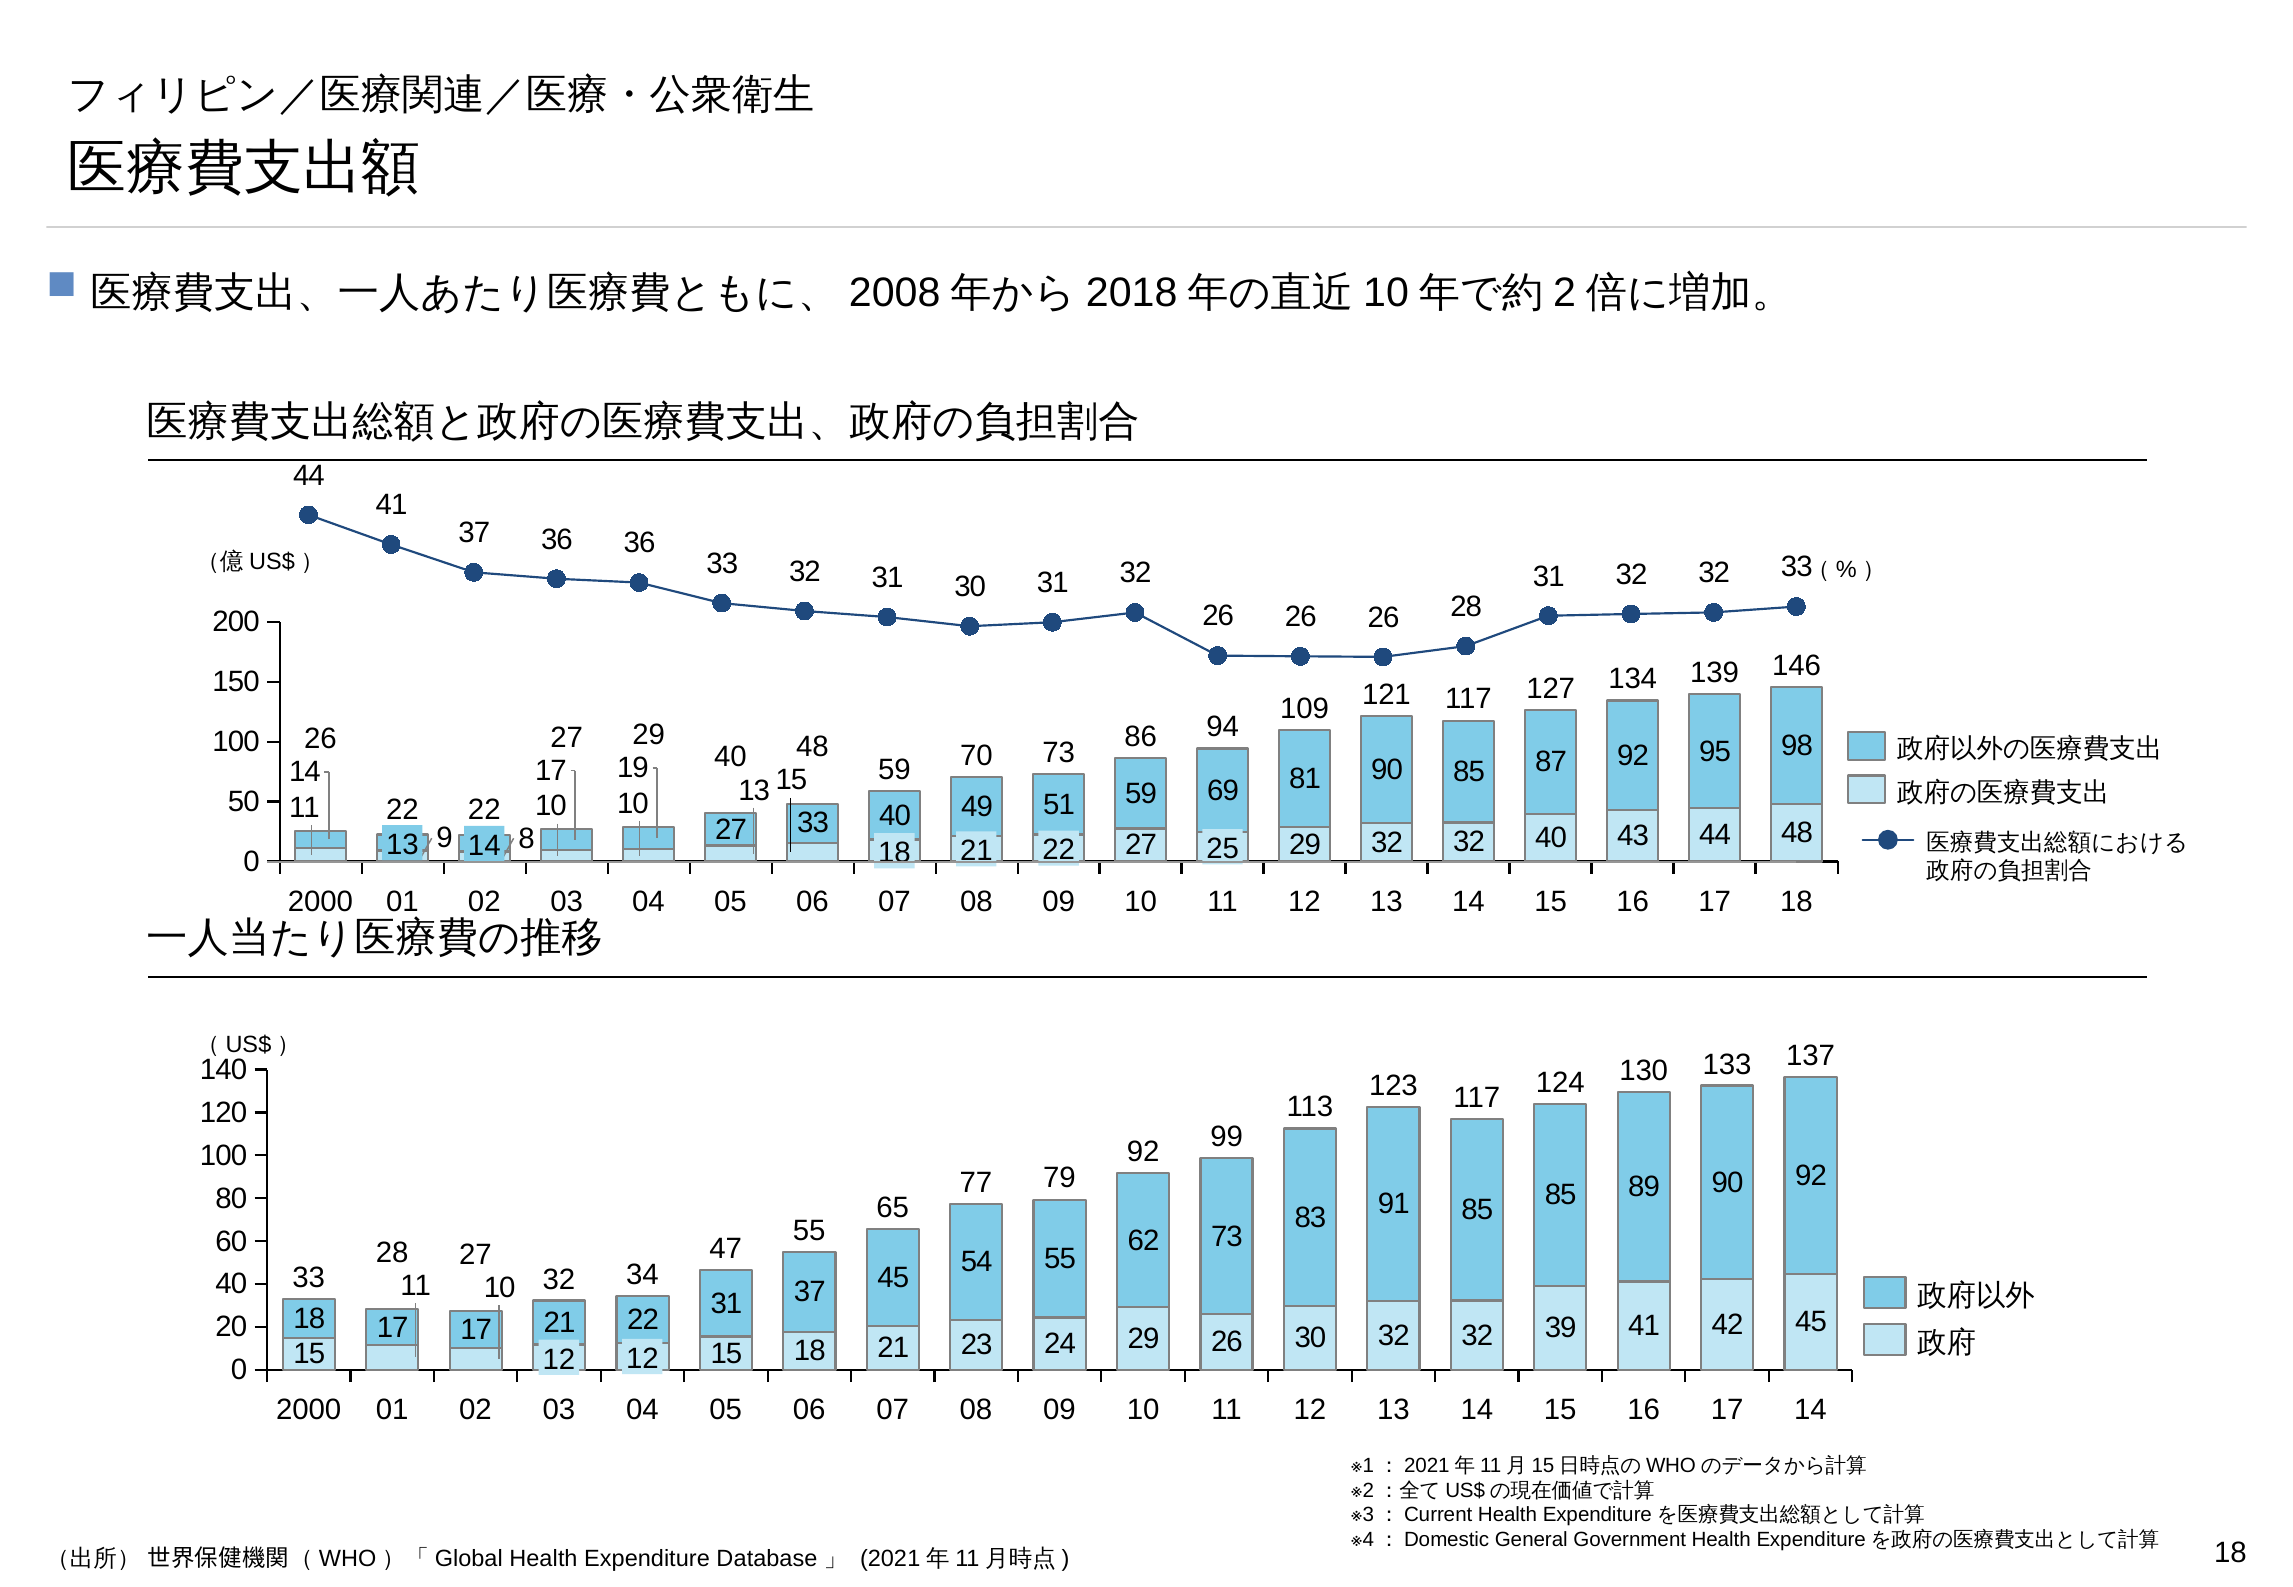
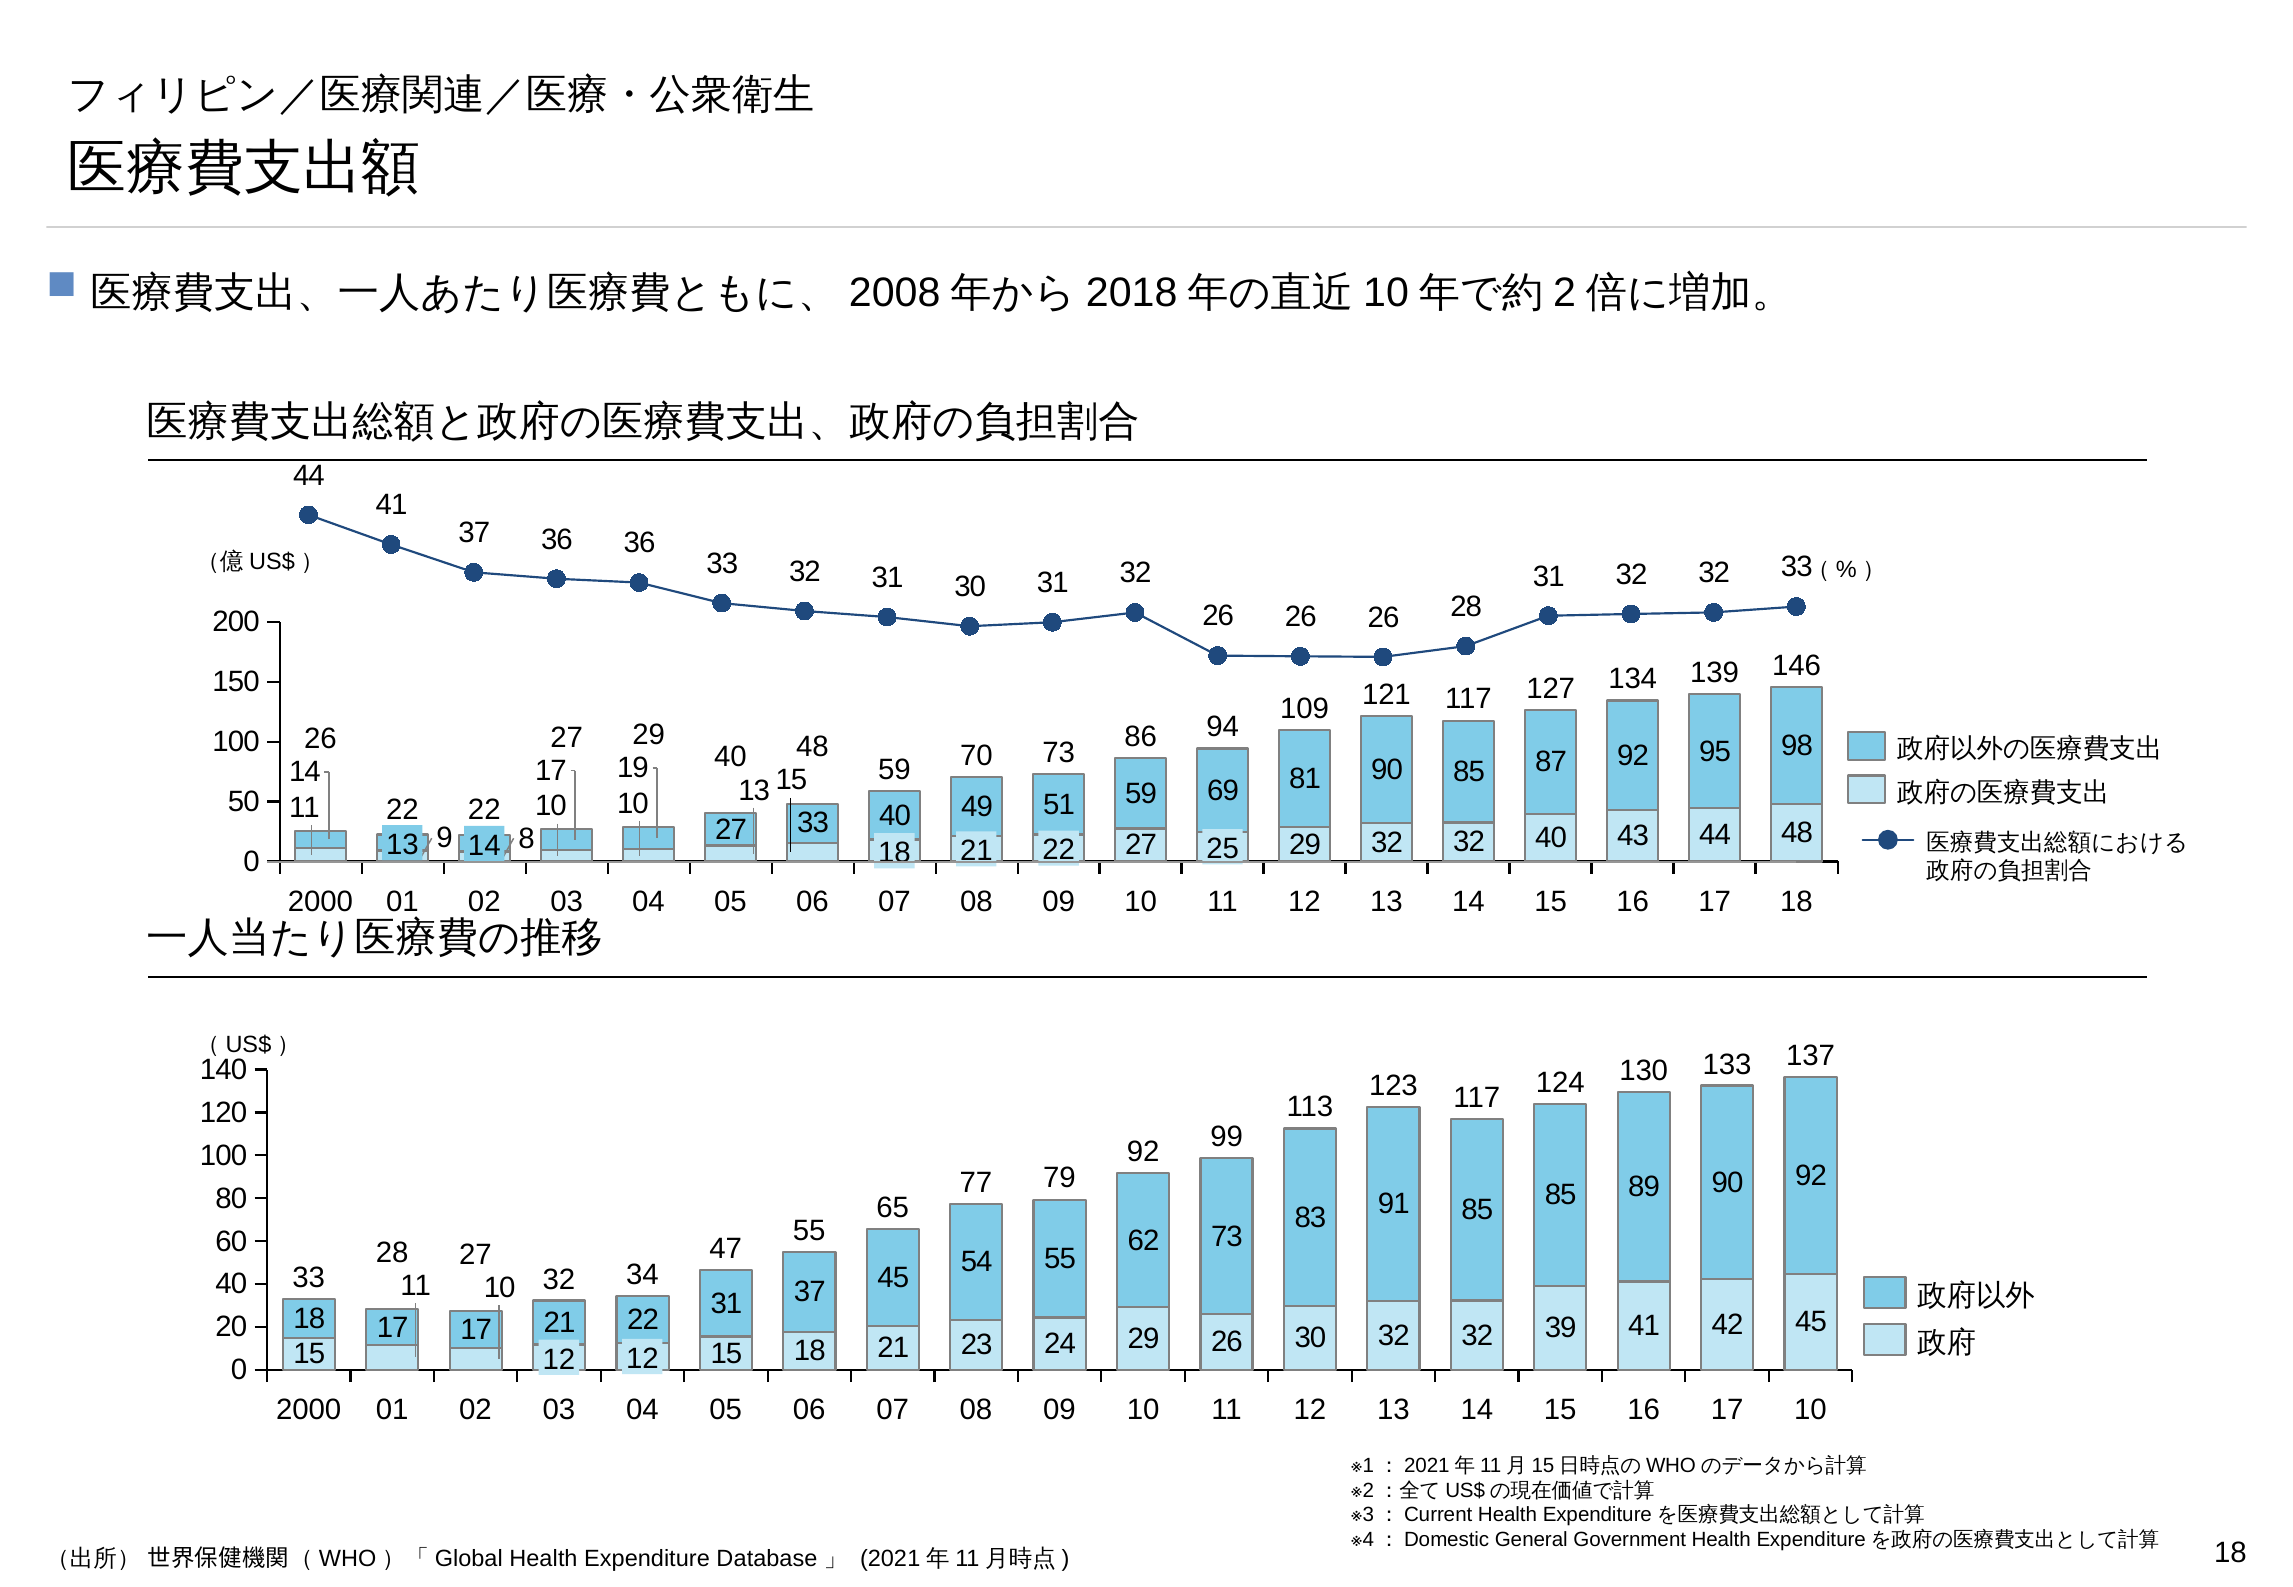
17 14: 14 -> 10
